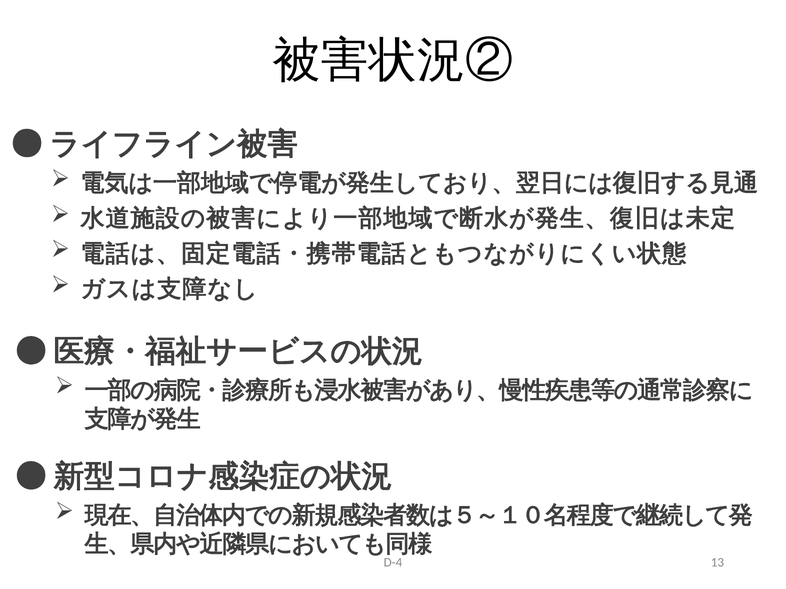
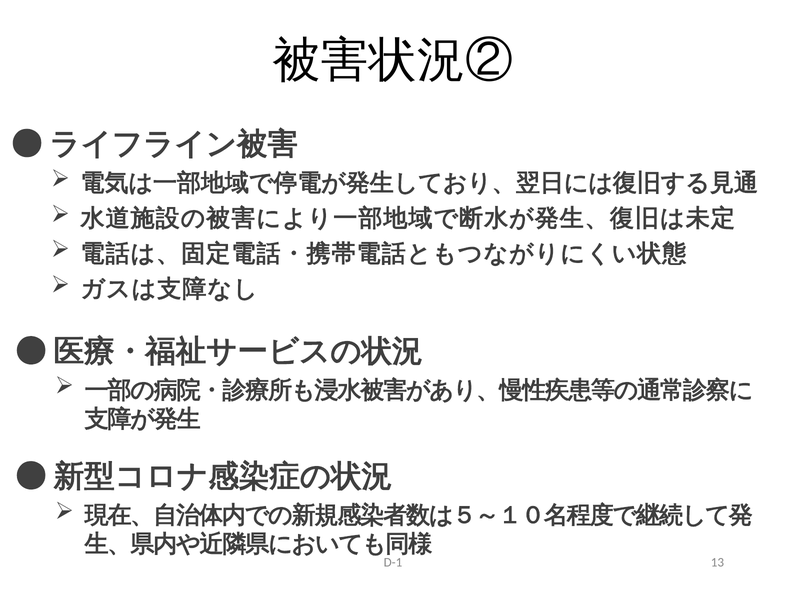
D-4: D-4 -> D-1
